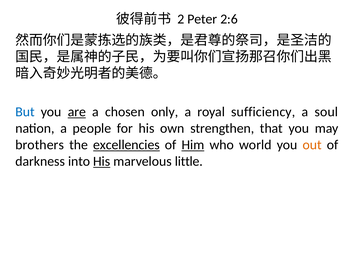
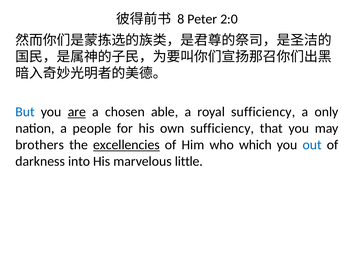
2: 2 -> 8
2:6: 2:6 -> 2:0
only: only -> able
soul: soul -> only
own strengthen: strengthen -> sufficiency
Him underline: present -> none
world: world -> which
out colour: orange -> blue
His at (102, 162) underline: present -> none
